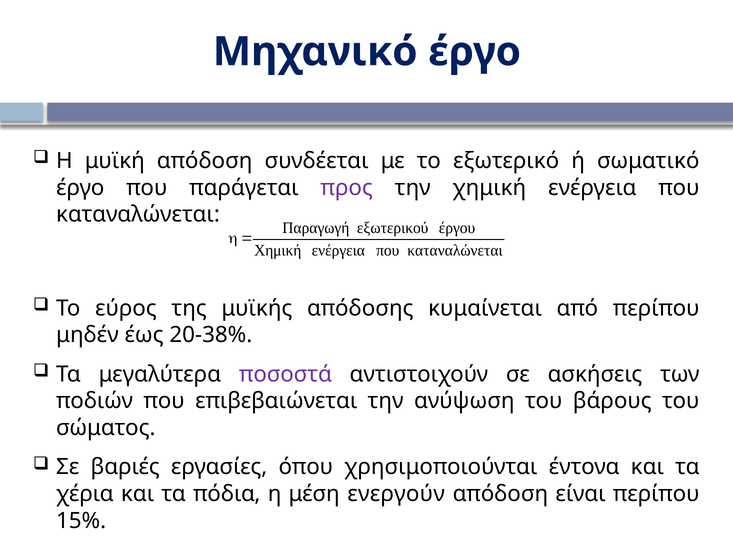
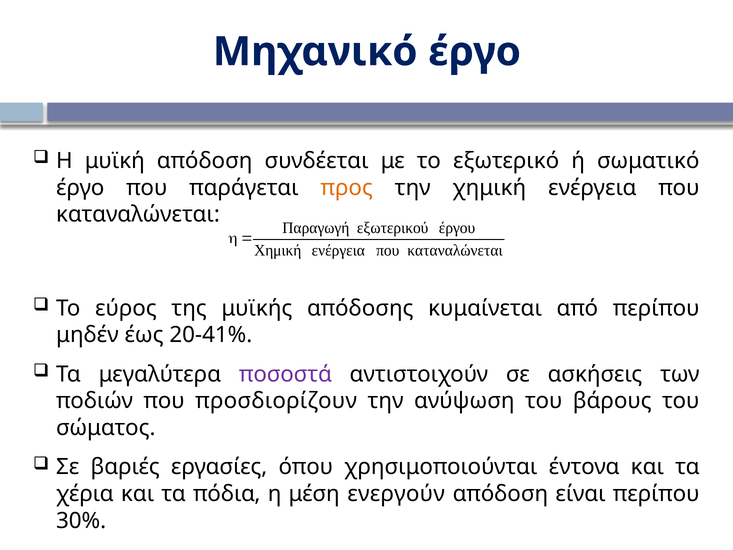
προς colour: purple -> orange
20-38%: 20-38% -> 20-41%
επιβεβαιώνεται: επιβεβαιώνεται -> προσδιορίζουν
15%: 15% -> 30%
